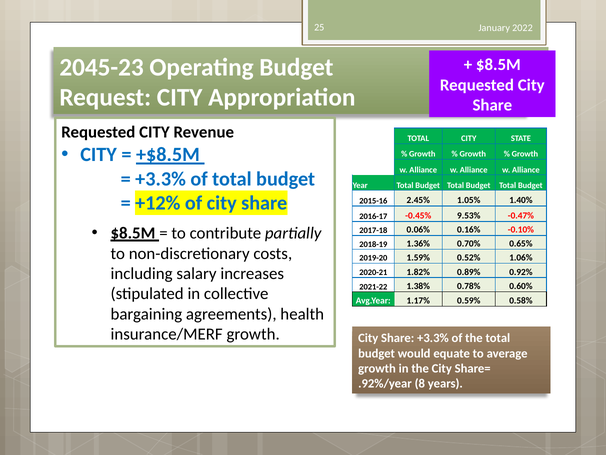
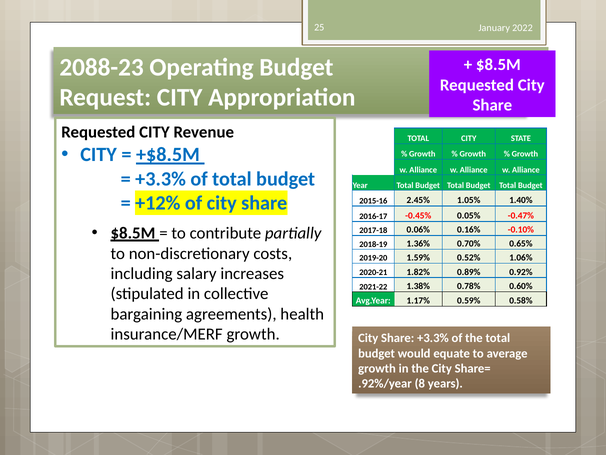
2045-23: 2045-23 -> 2088-23
9.53%: 9.53% -> 0.05%
